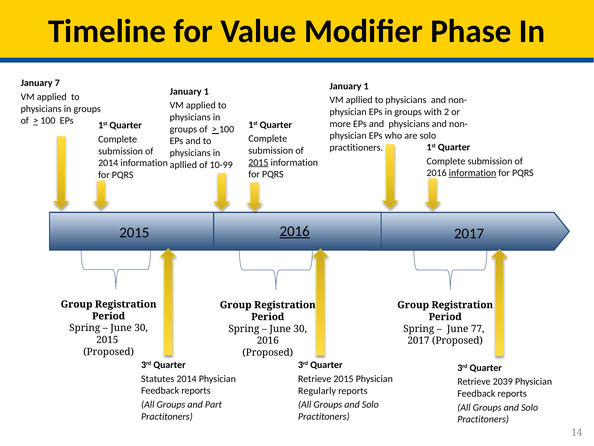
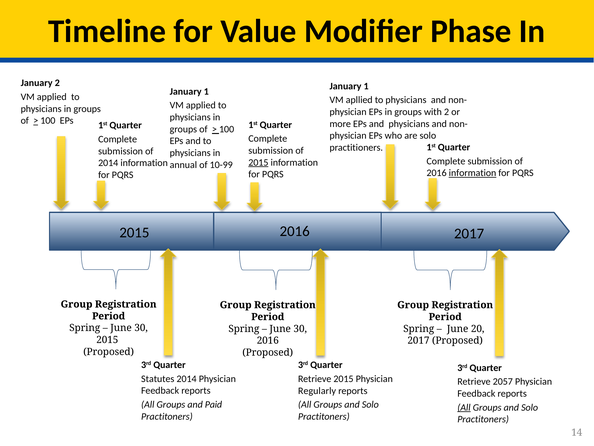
January 7: 7 -> 2
apllied at (183, 165): apllied -> annual
2016 at (295, 231) underline: present -> none
77: 77 -> 20
2039: 2039 -> 2057
Part: Part -> Paid
All at (464, 407) underline: none -> present
